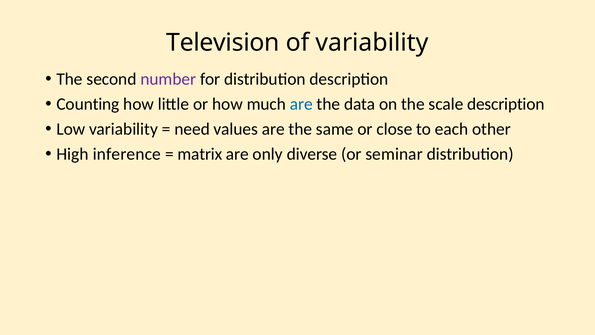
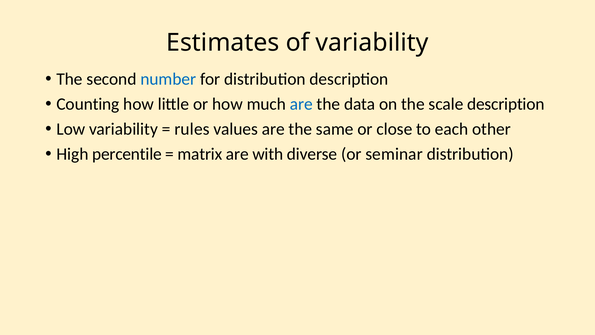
Television: Television -> Estimates
number colour: purple -> blue
need: need -> rules
inference: inference -> percentile
only: only -> with
